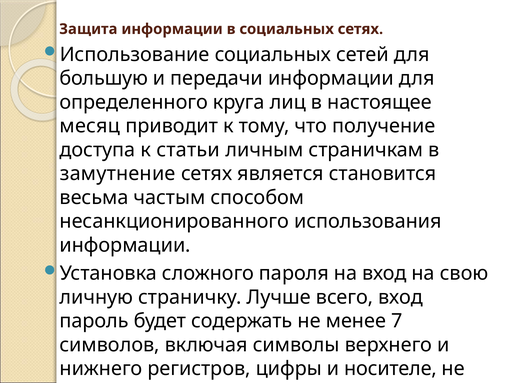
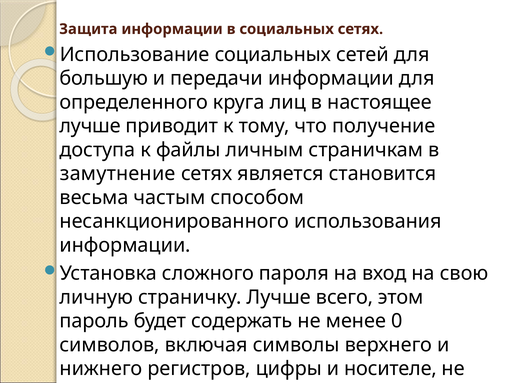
месяц at (90, 126): месяц -> лучше
статьи: статьи -> файлы
всего вход: вход -> этом
7: 7 -> 0
